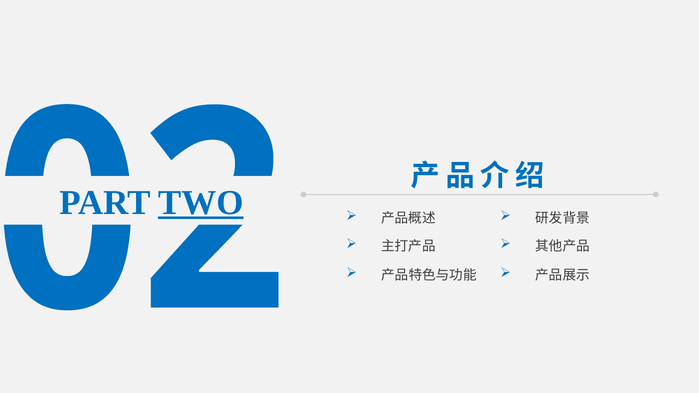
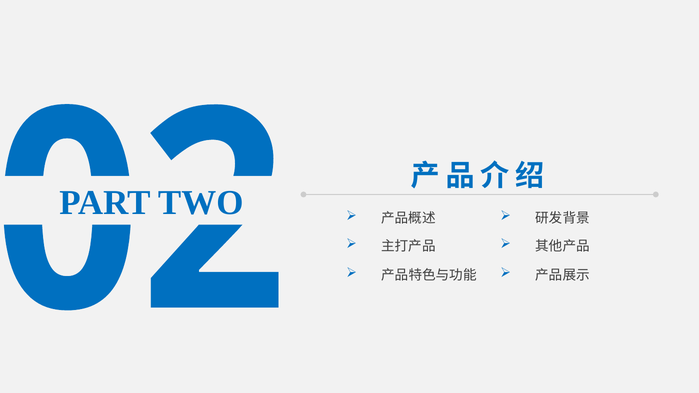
TWO underline: present -> none
